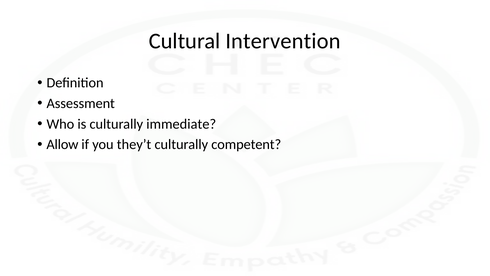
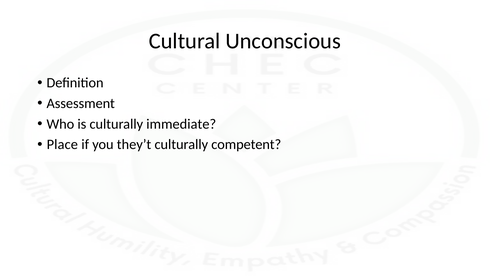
Intervention: Intervention -> Unconscious
Allow: Allow -> Place
